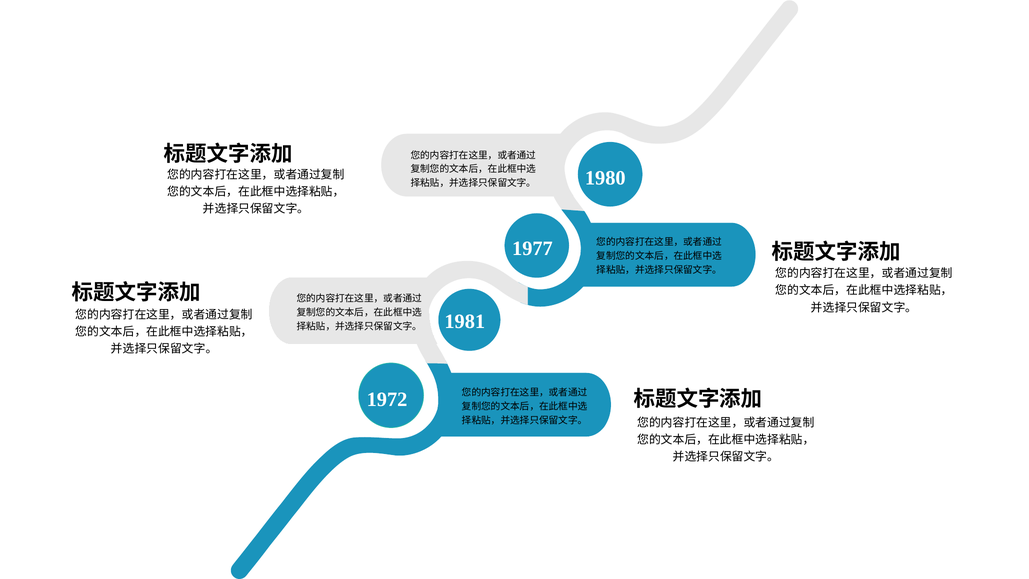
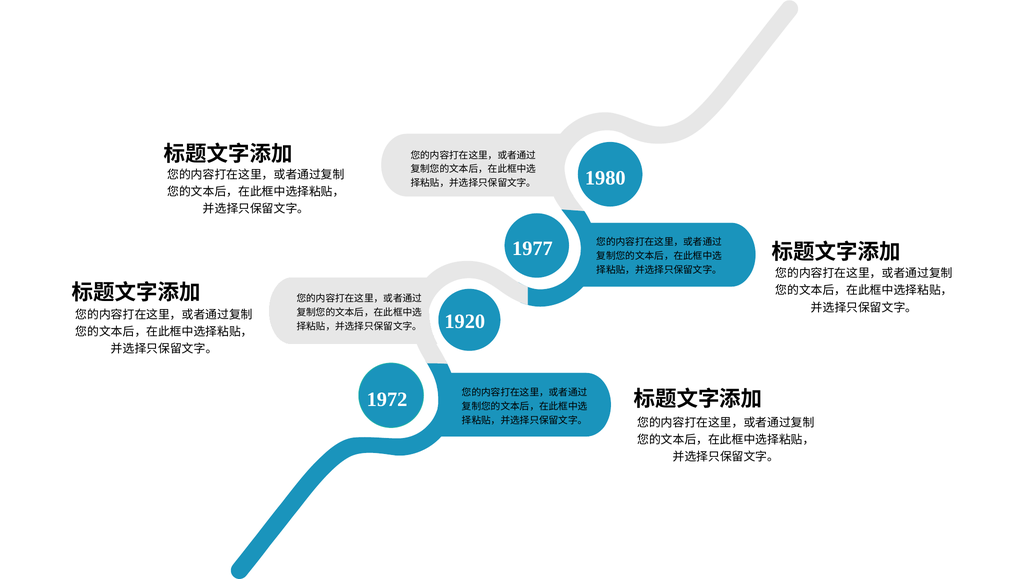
1981: 1981 -> 1920
